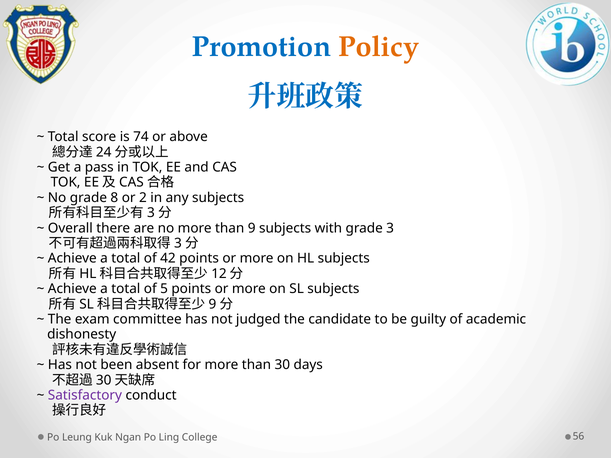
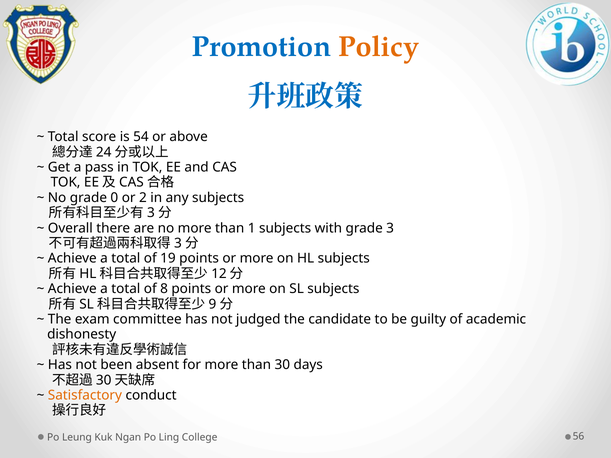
74: 74 -> 54
8: 8 -> 0
9: 9 -> 1
42: 42 -> 19
5: 5 -> 8
Satisfactory colour: purple -> orange
